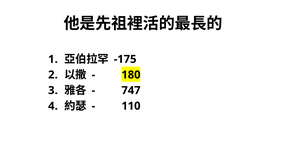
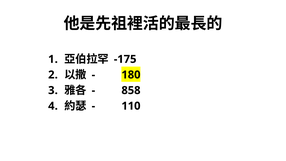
747: 747 -> 858
